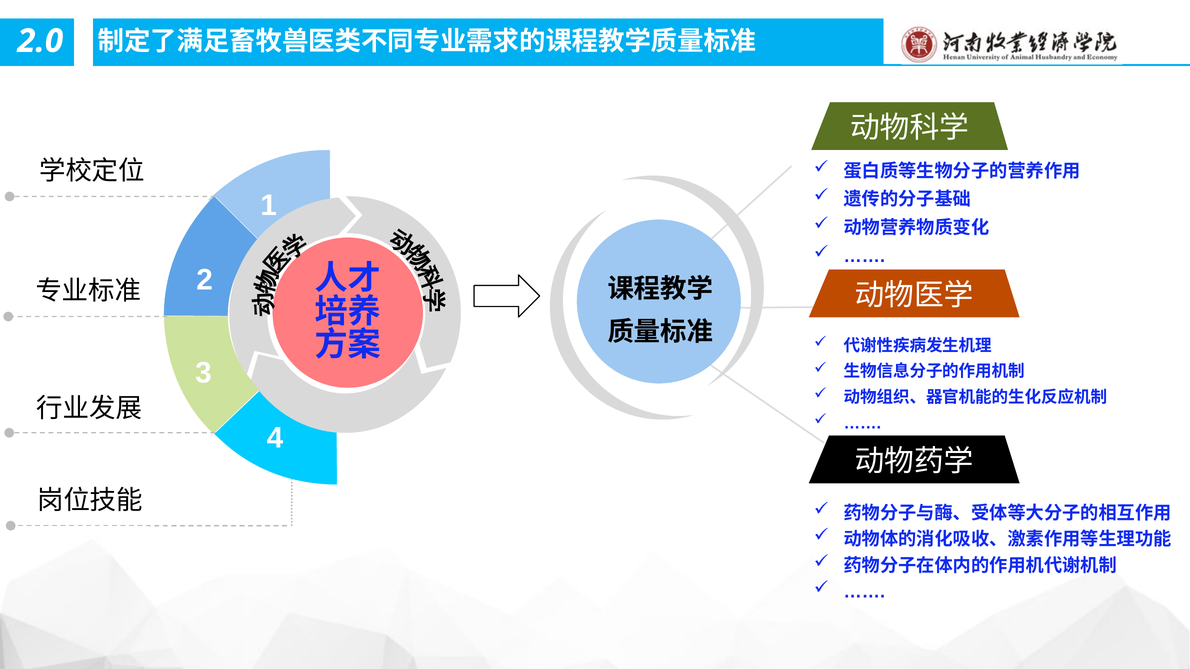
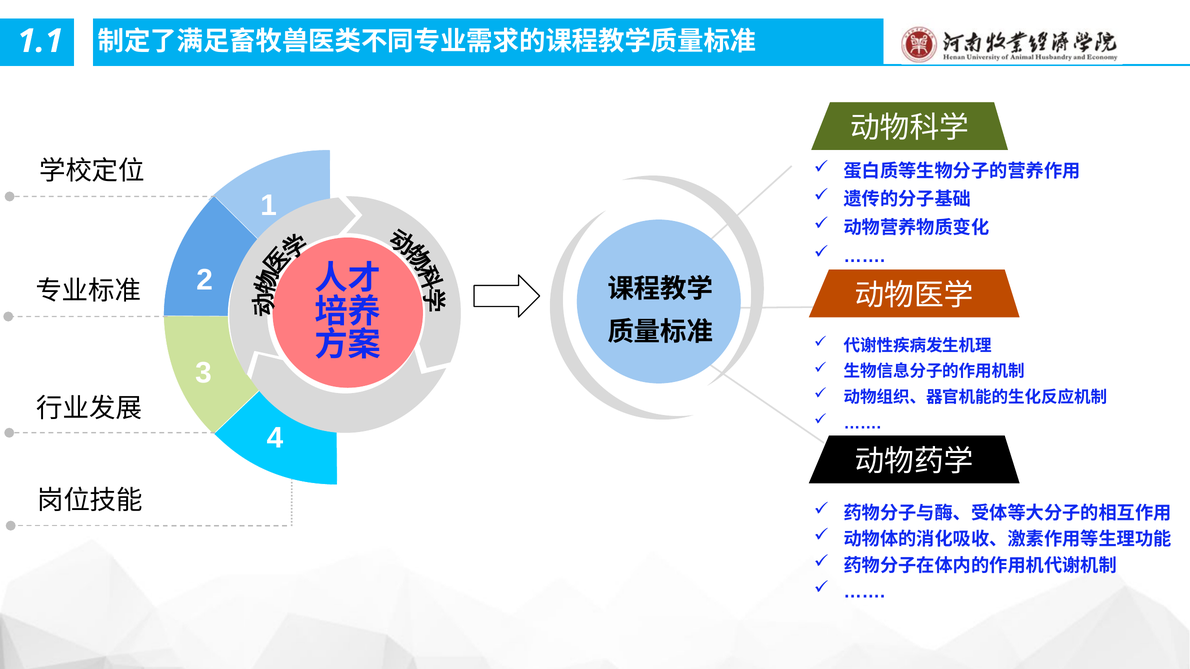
2.0: 2.0 -> 1.1
